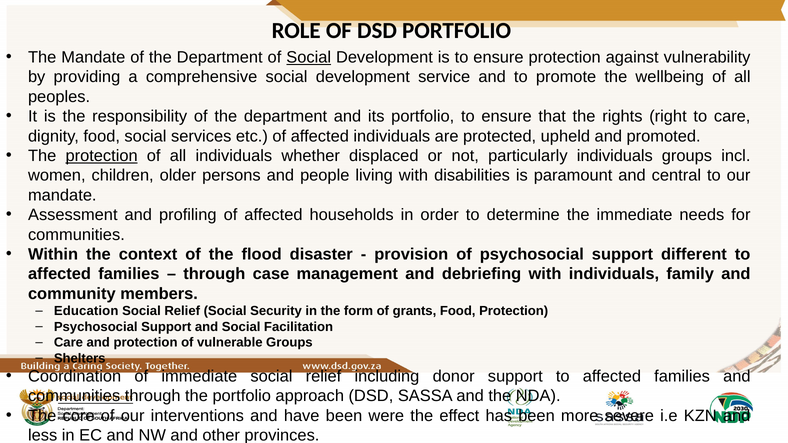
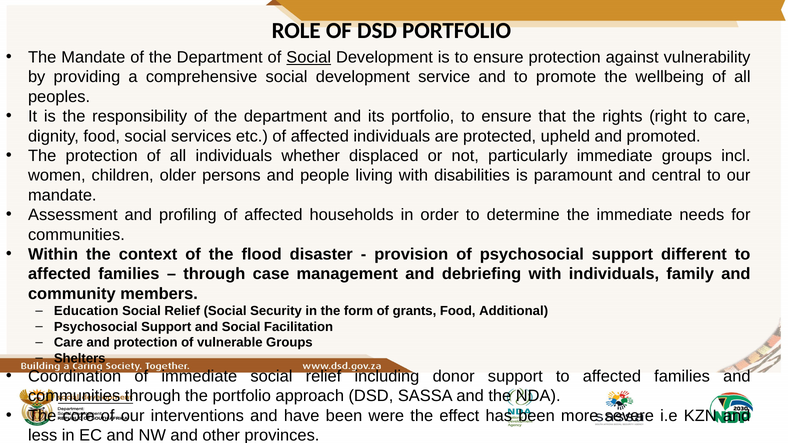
protection at (102, 156) underline: present -> none
particularly individuals: individuals -> immediate
Food Protection: Protection -> Additional
